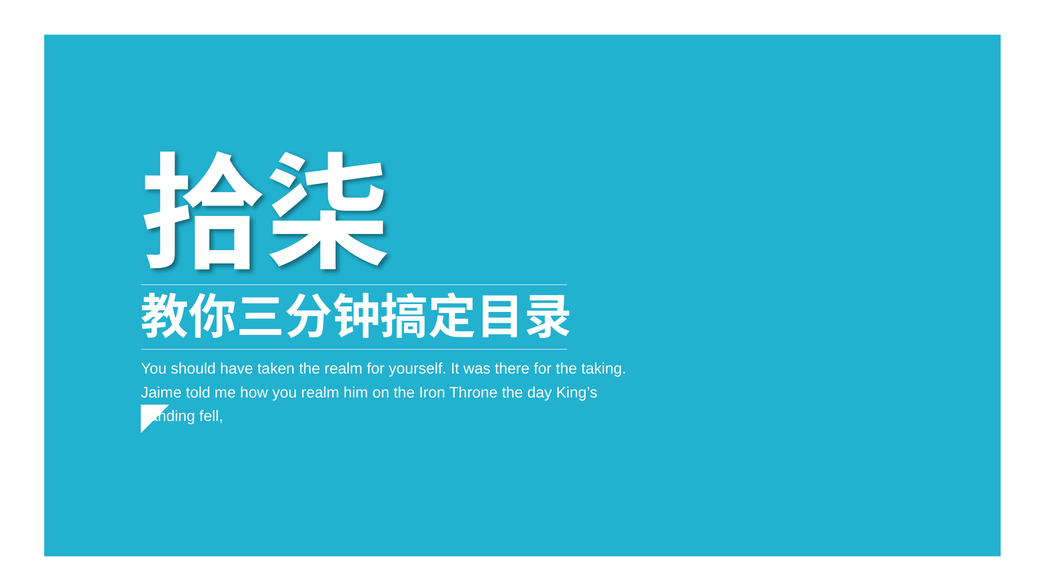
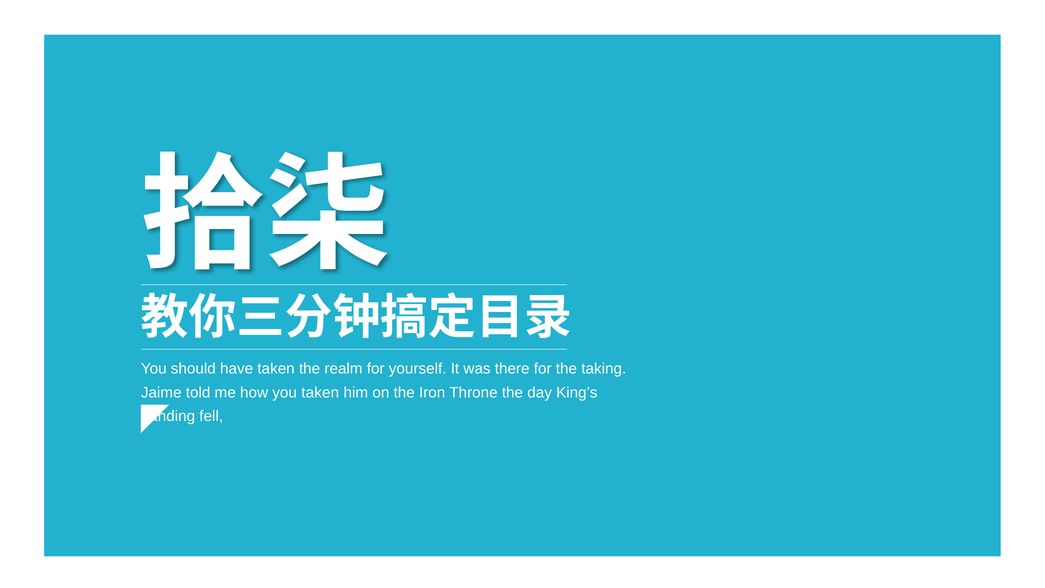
you realm: realm -> taken
